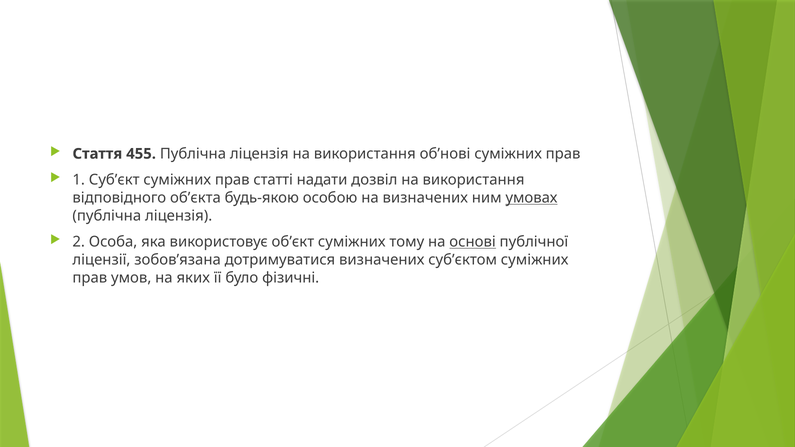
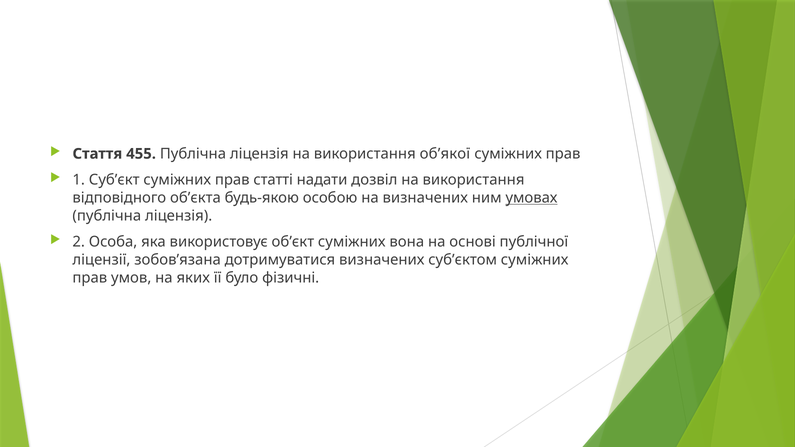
об’нові: об’нові -> об’якої
тому: тому -> вона
основі underline: present -> none
